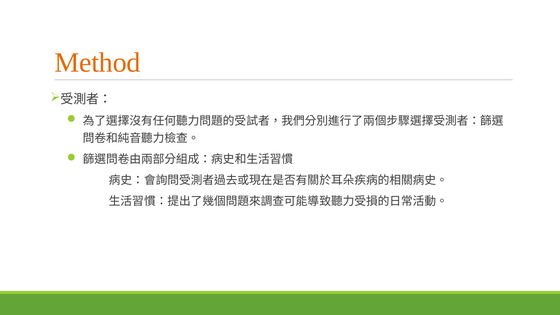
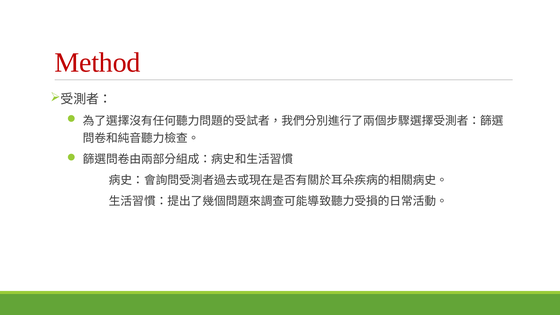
Method colour: orange -> red
